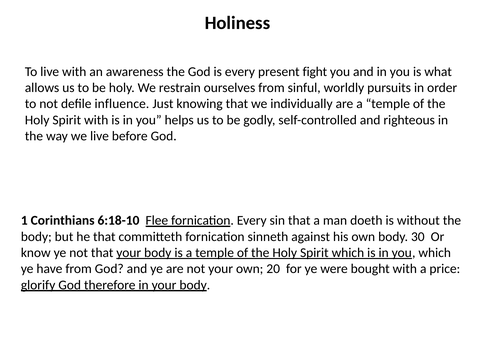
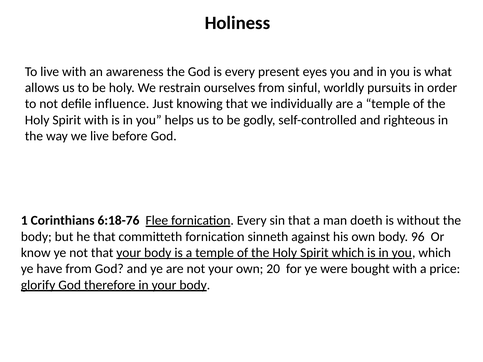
fight: fight -> eyes
6:18-10: 6:18-10 -> 6:18-76
30: 30 -> 96
